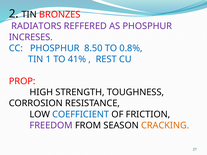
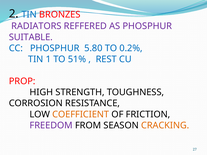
TIN at (29, 15) colour: black -> blue
INCRESES: INCRESES -> SUITABLE
8.50: 8.50 -> 5.80
0.8%: 0.8% -> 0.2%
41%: 41% -> 51%
COEFFICIENT colour: blue -> orange
